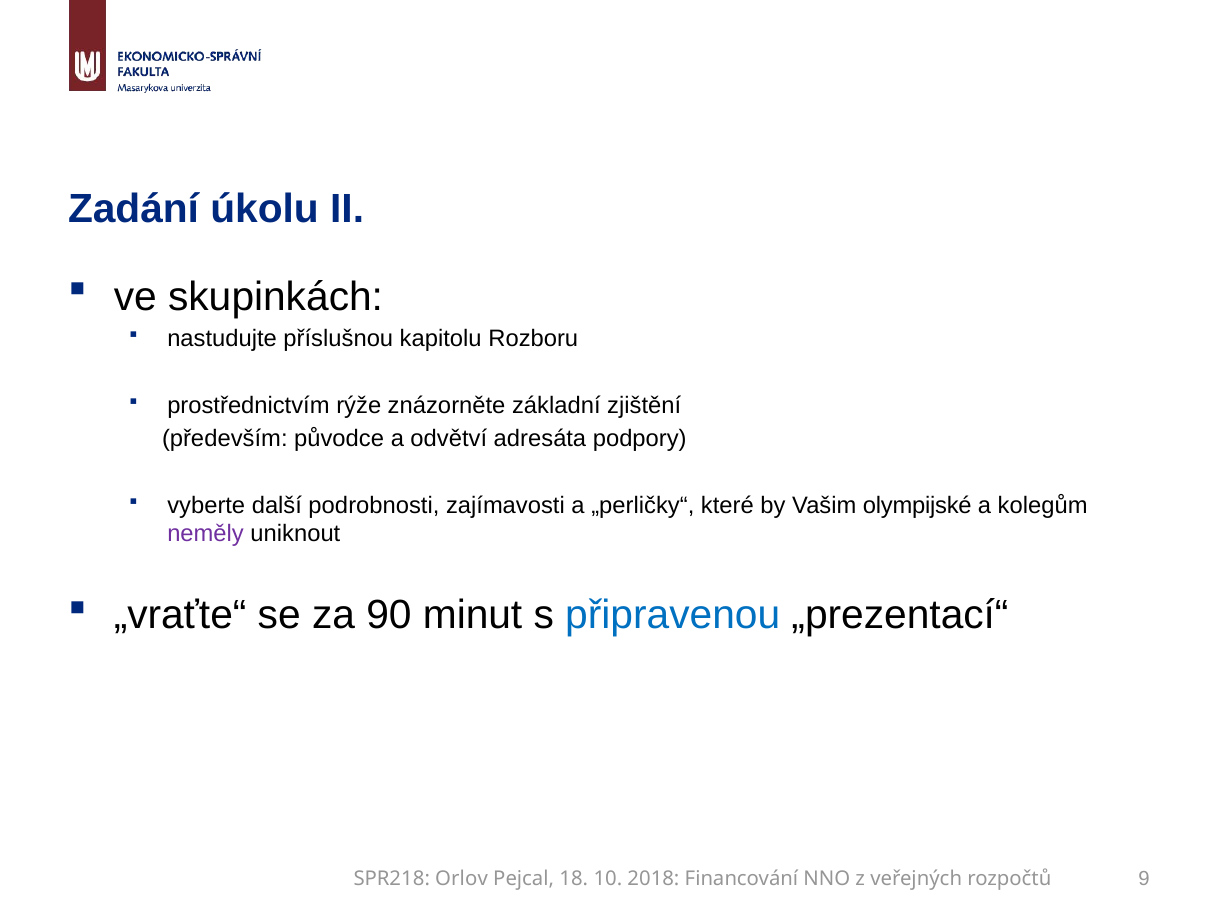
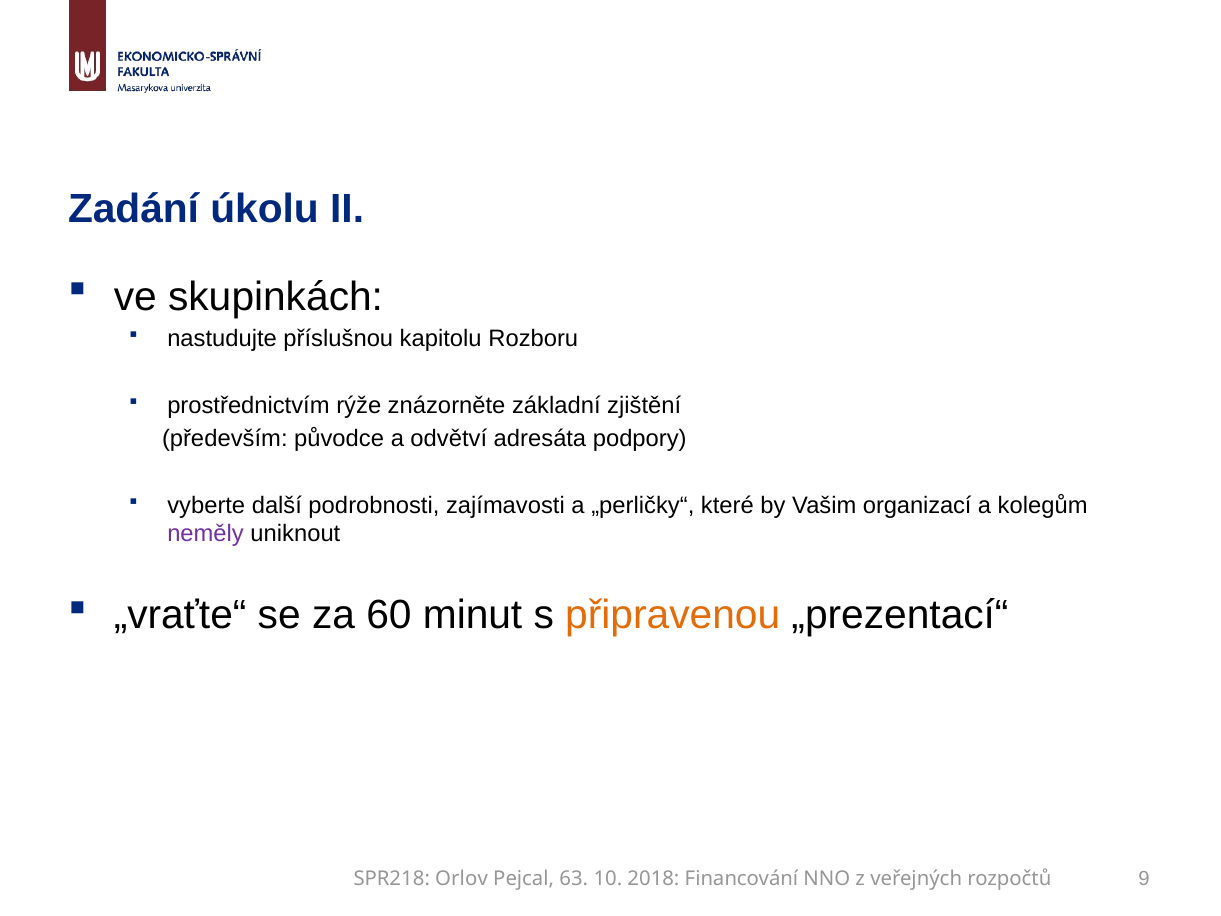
olympijské: olympijské -> organizací
90: 90 -> 60
připravenou colour: blue -> orange
18: 18 -> 63
